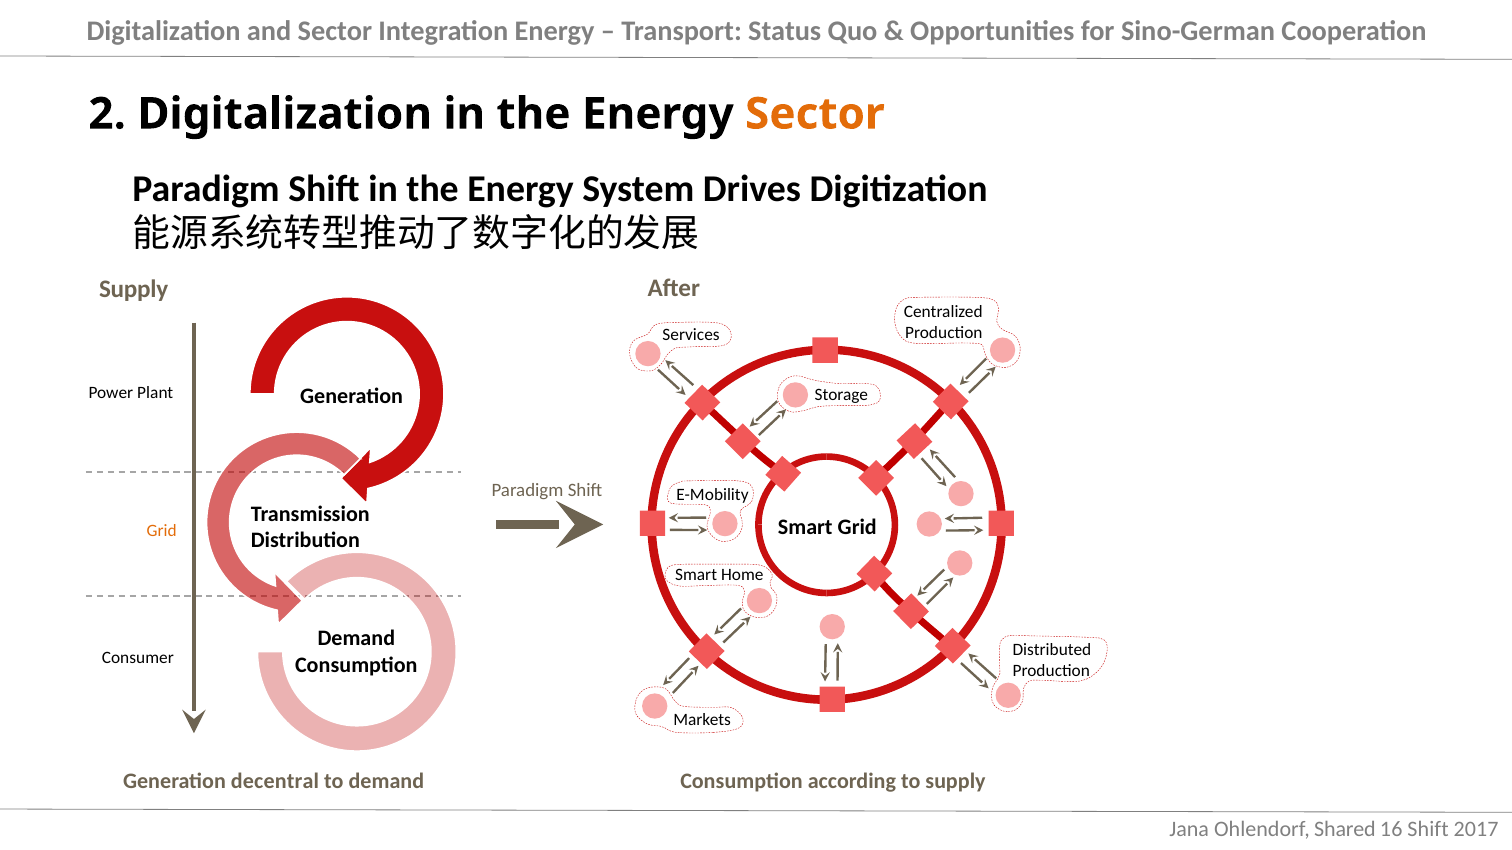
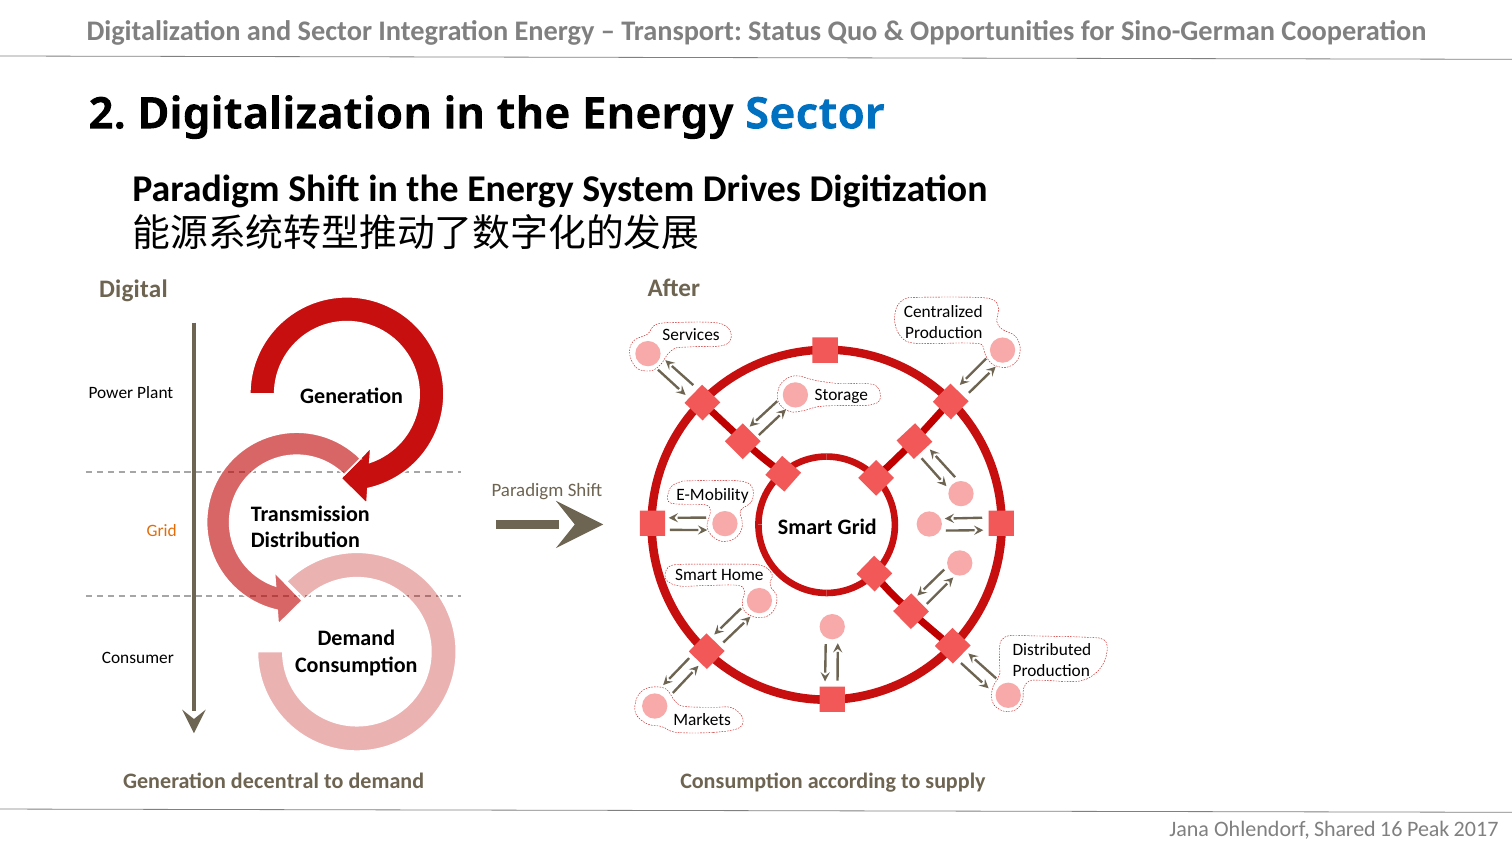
Sector at (815, 114) colour: orange -> blue
Supply at (134, 289): Supply -> Digital
16 Shift: Shift -> Peak
